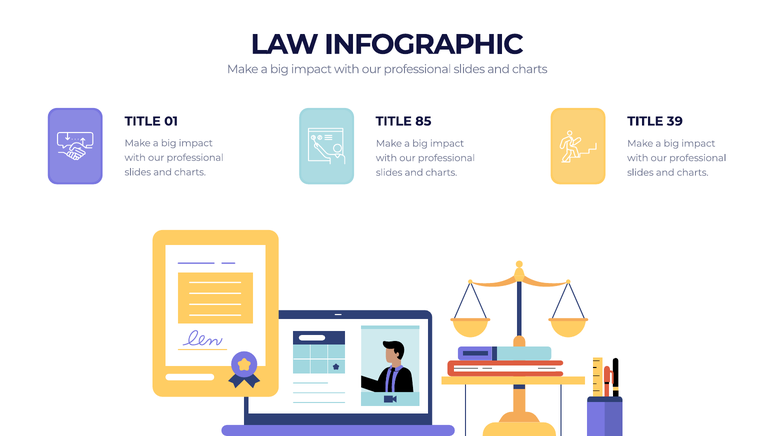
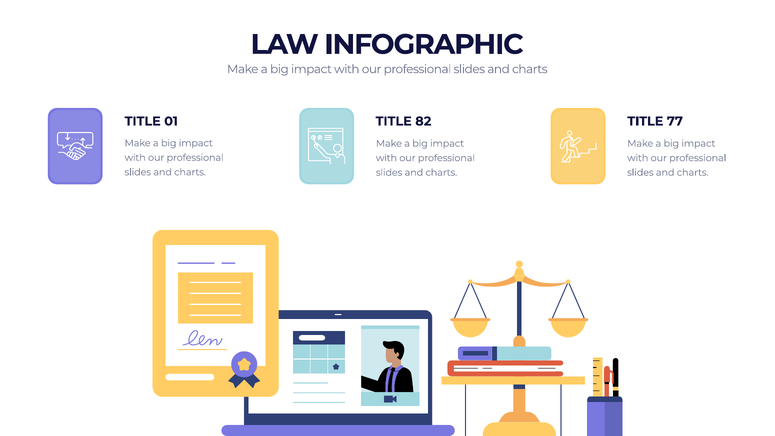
85: 85 -> 82
39: 39 -> 77
